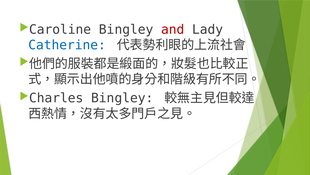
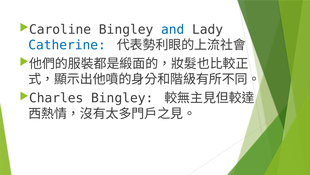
and colour: red -> blue
